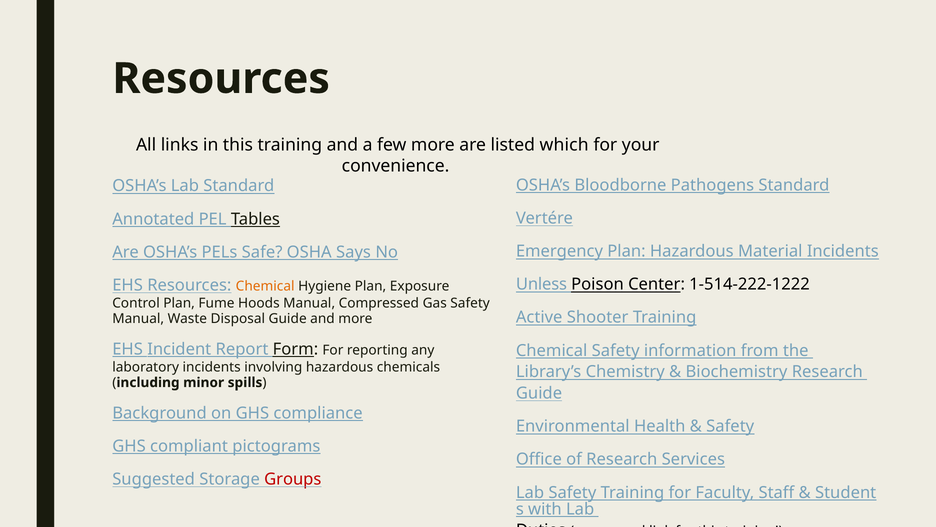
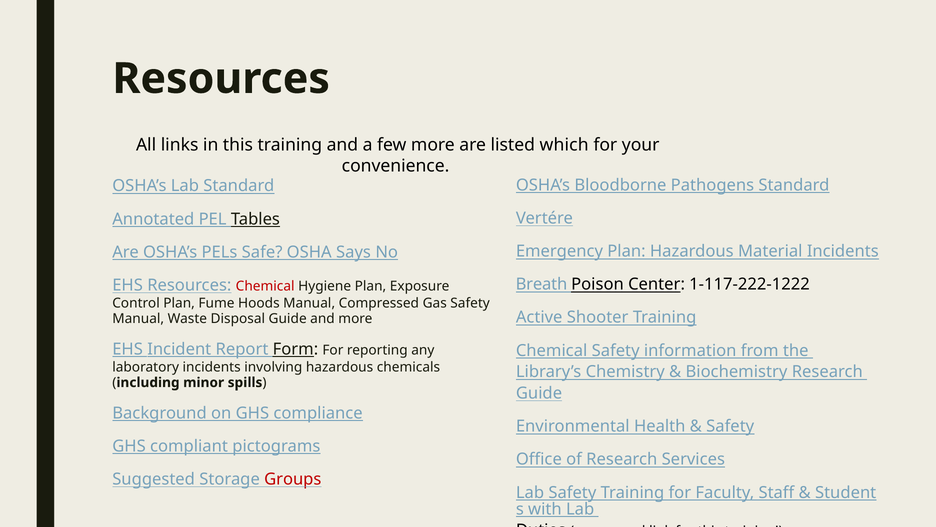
Unless: Unless -> Breath
1-514-222-1222: 1-514-222-1222 -> 1-117-222-1222
Chemical at (265, 286) colour: orange -> red
